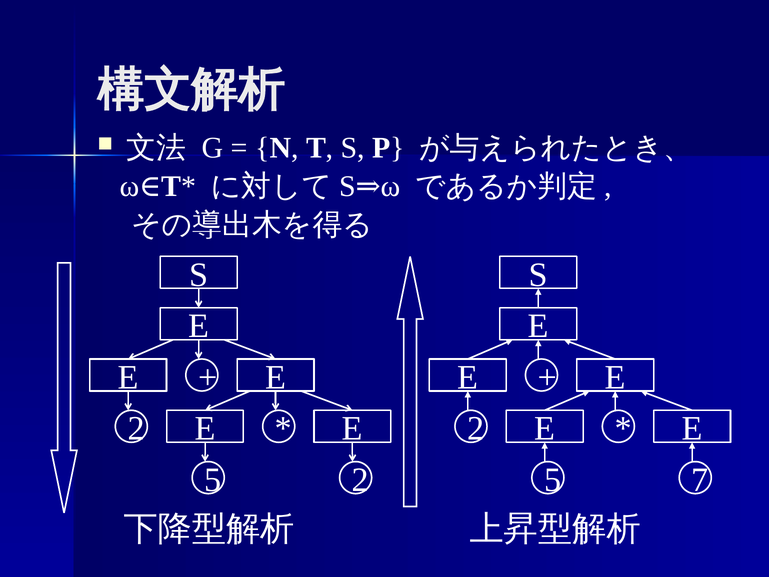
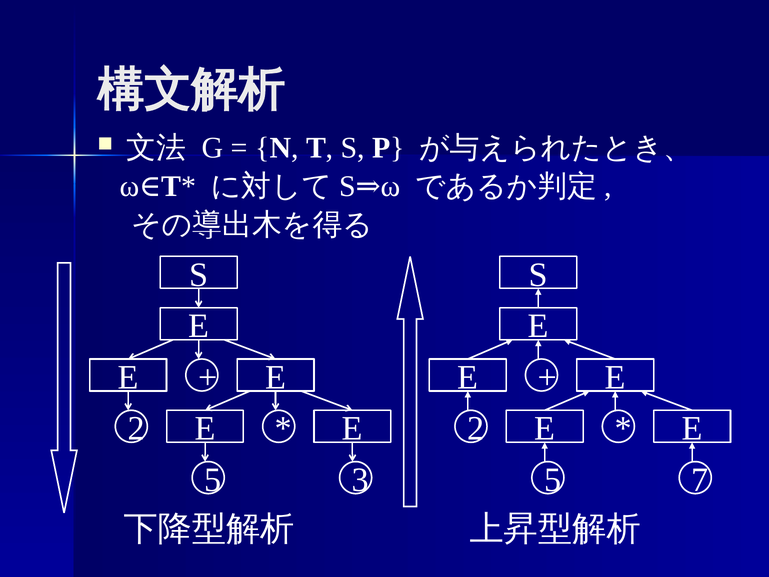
5 2: 2 -> 3
